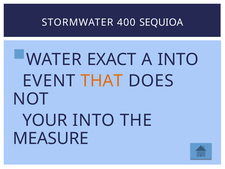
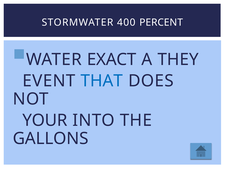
SEQUIOA: SEQUIOA -> PERCENT
A INTO: INTO -> THEY
THAT colour: orange -> blue
MEASURE: MEASURE -> GALLONS
